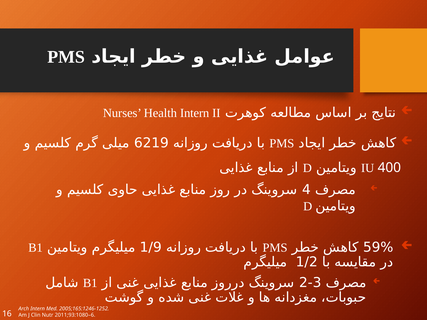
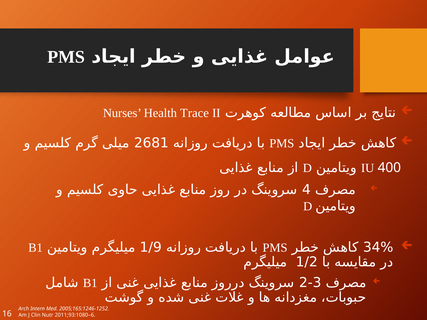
Health Intern: Intern -> Trace
6219: 6219 -> 2681
59%: 59% -> 34%
